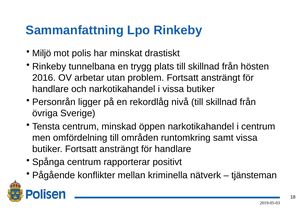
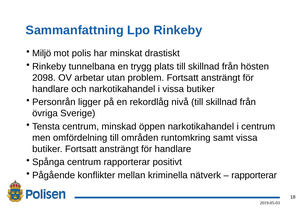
2016: 2016 -> 2098
tjänsteman at (254, 175): tjänsteman -> rapporterar
